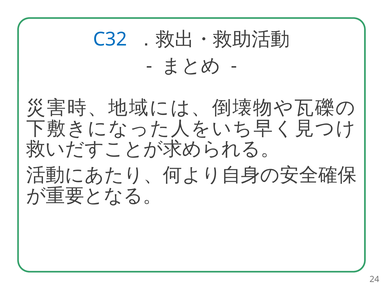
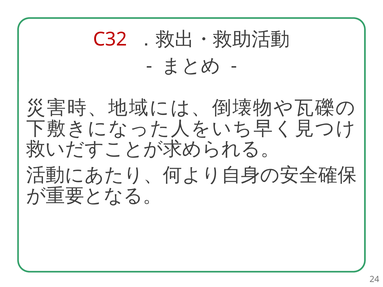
C32 colour: blue -> red
